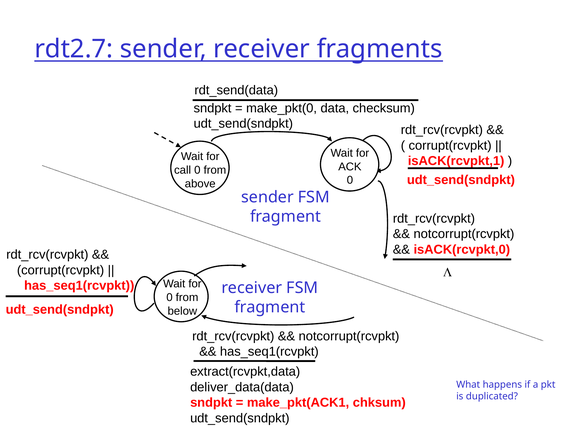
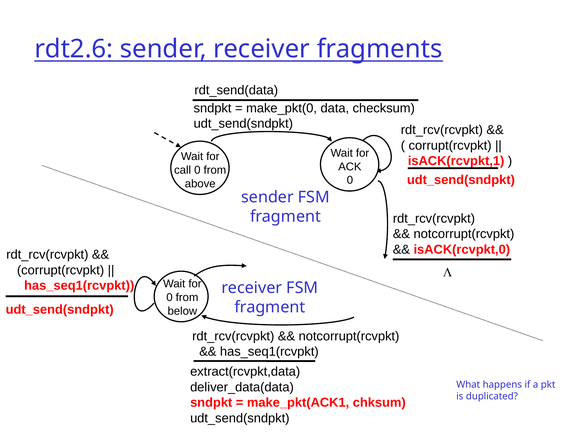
rdt2.7: rdt2.7 -> rdt2.6
